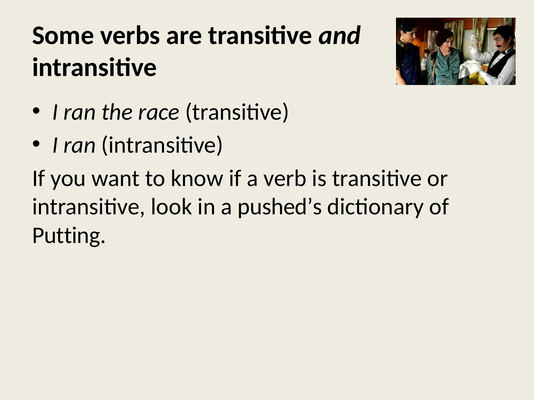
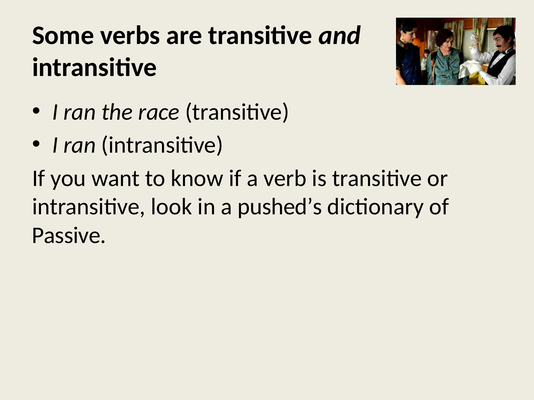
Putting: Putting -> Passive
